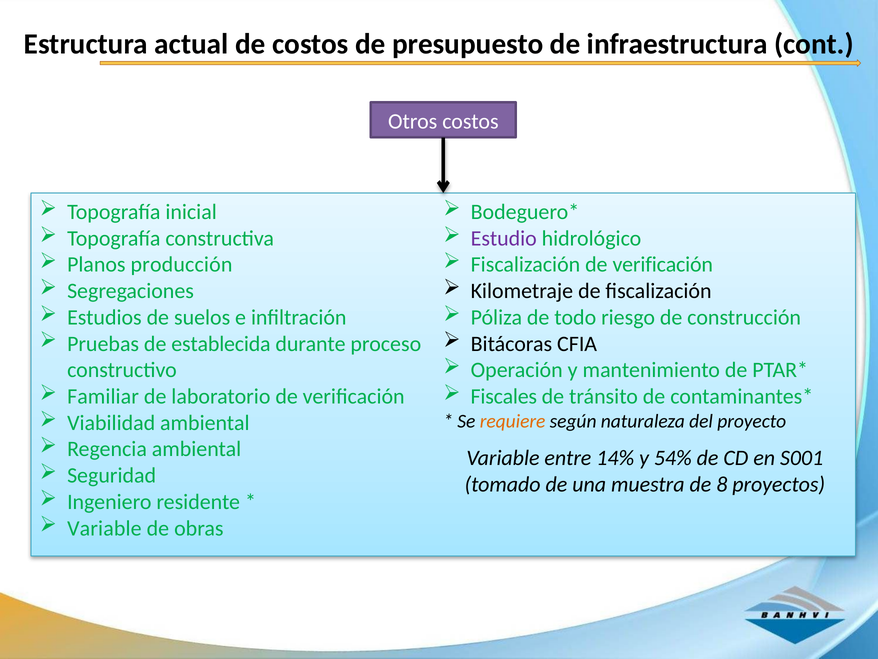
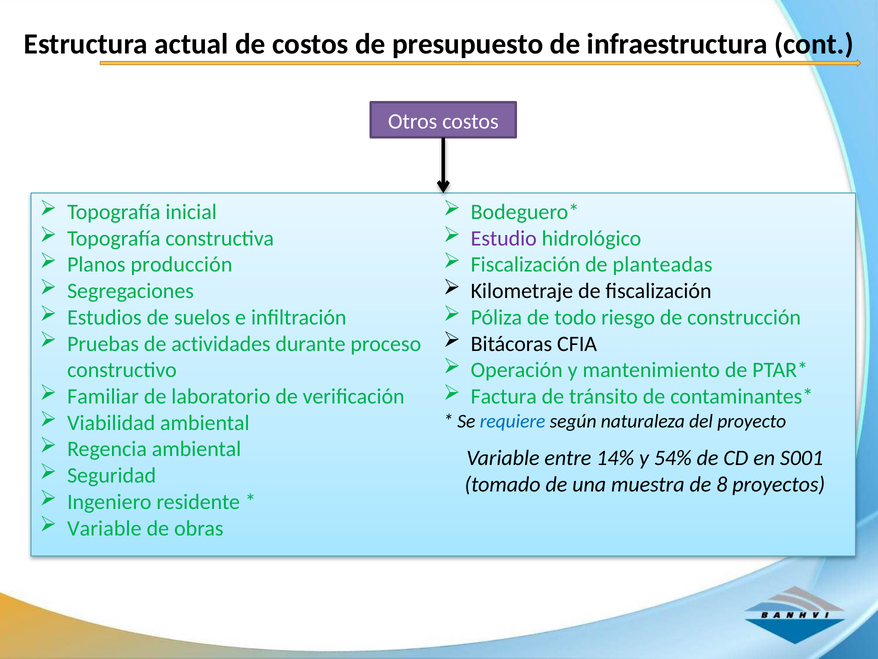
Fiscalización de verificación: verificación -> planteadas
establecida: establecida -> actividades
Fiscales: Fiscales -> Factura
requiere colour: orange -> blue
